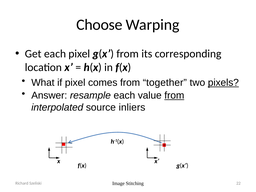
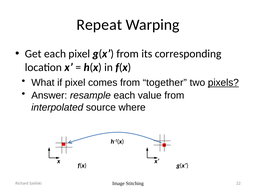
Choose: Choose -> Repeat
from at (174, 95) underline: present -> none
inliers: inliers -> where
